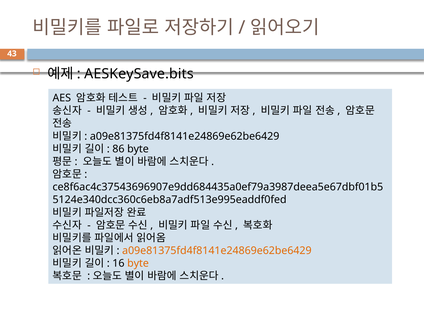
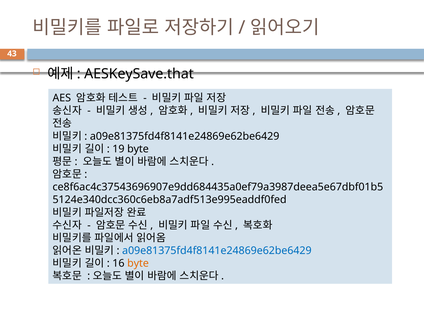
AESKeySave.bits: AESKeySave.bits -> AESKeySave.that
86: 86 -> 19
a09e81375fd4f8141e24869e62be6429 at (217, 251) colour: orange -> blue
